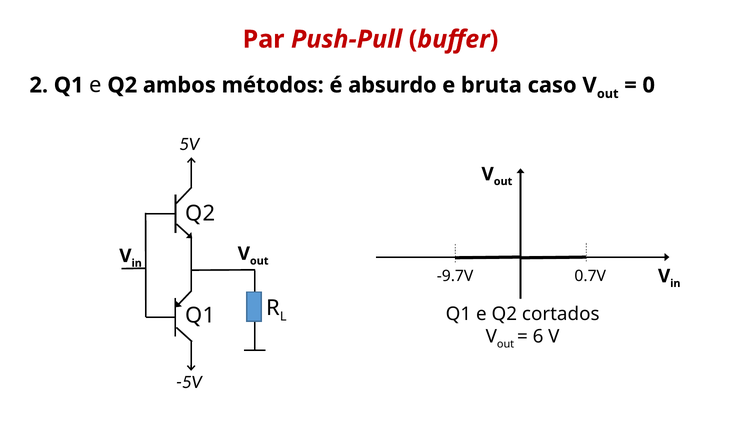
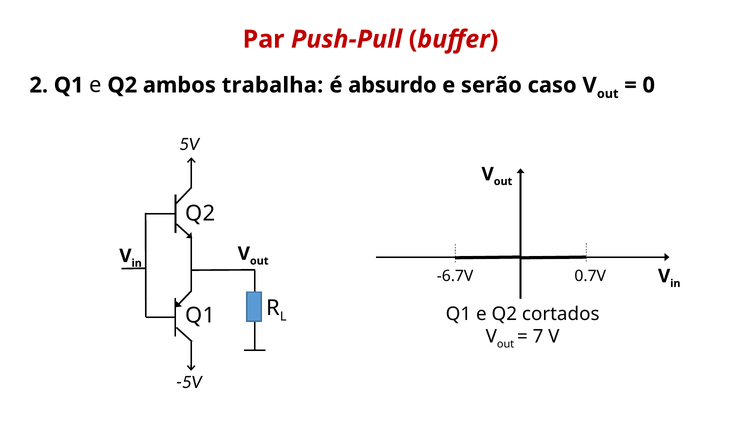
métodos: métodos -> trabalha
bruta: bruta -> serão
-9.7V: -9.7V -> -6.7V
6: 6 -> 7
